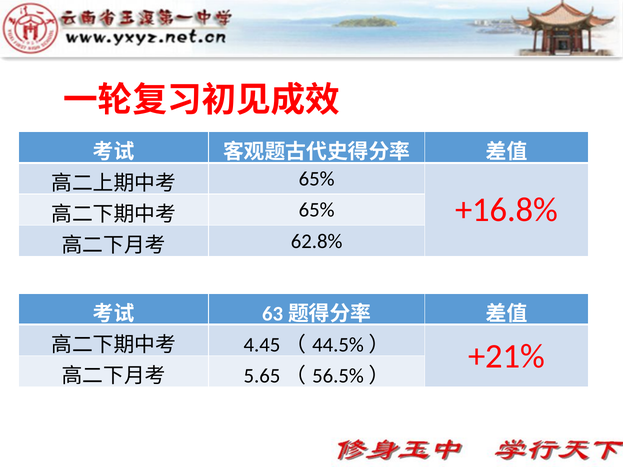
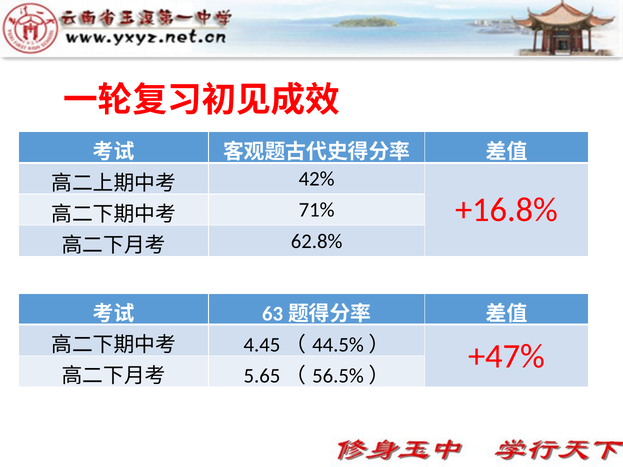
65% at (317, 179): 65% -> 42%
65% at (317, 210): 65% -> 71%
+21%: +21% -> +47%
